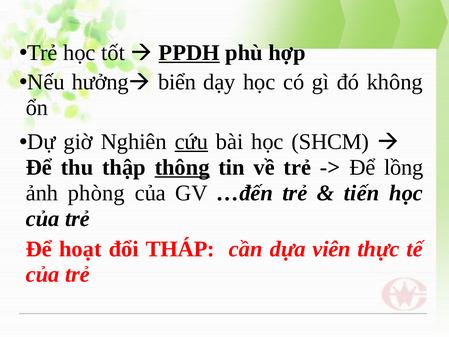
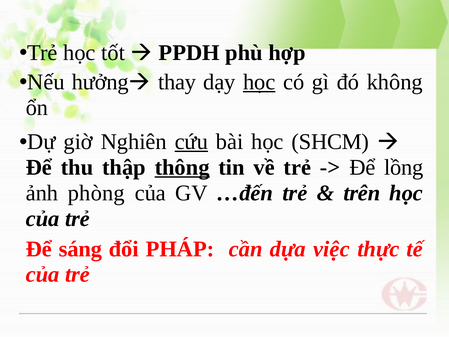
PPDH underline: present -> none
biển: biển -> thay
học at (259, 82) underline: none -> present
tiến: tiến -> trên
hoạt: hoạt -> sáng
THÁP: THÁP -> PHÁP
viên: viên -> việc
